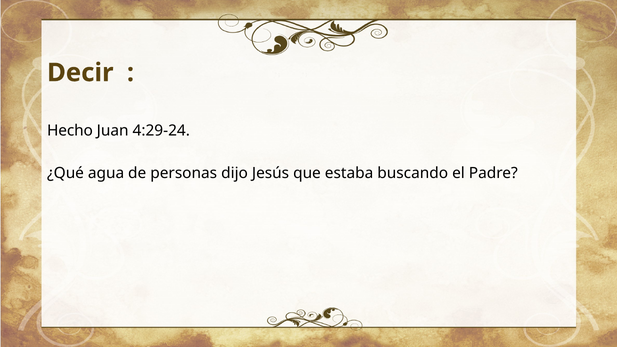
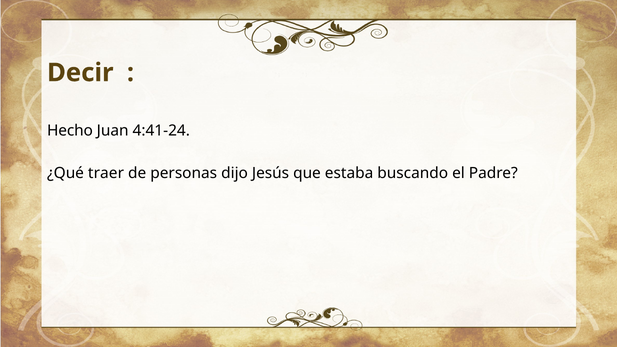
4:29-24: 4:29-24 -> 4:41-24
agua: agua -> traer
